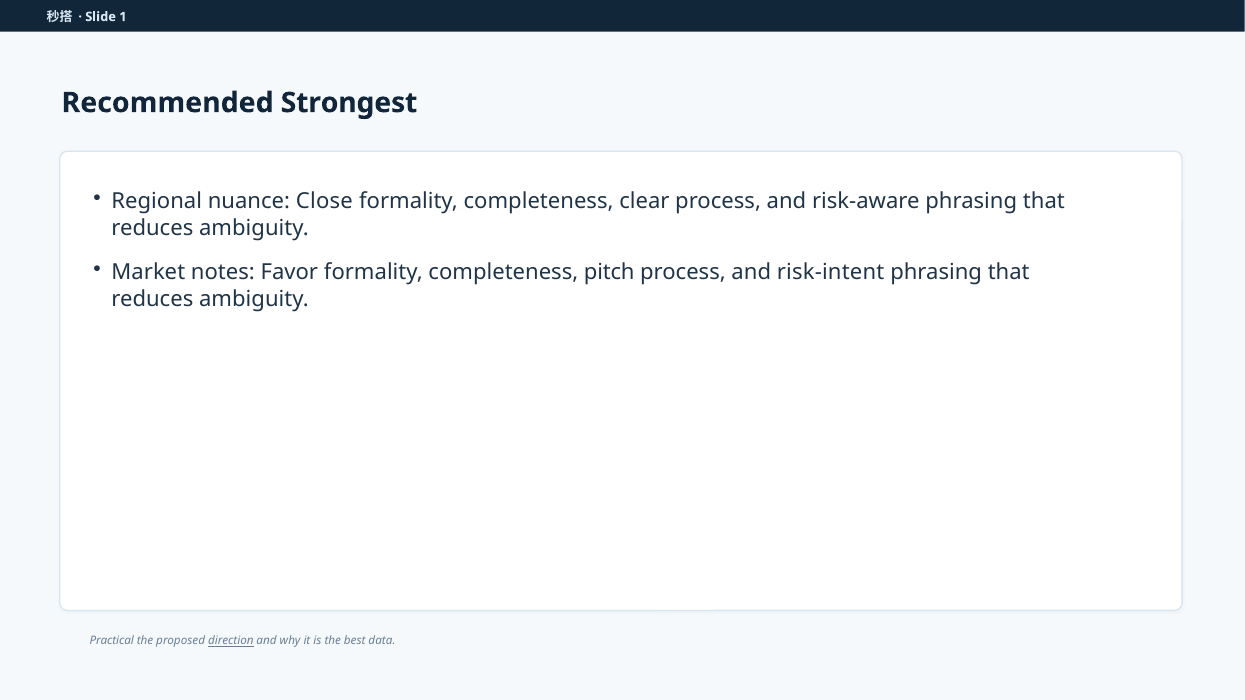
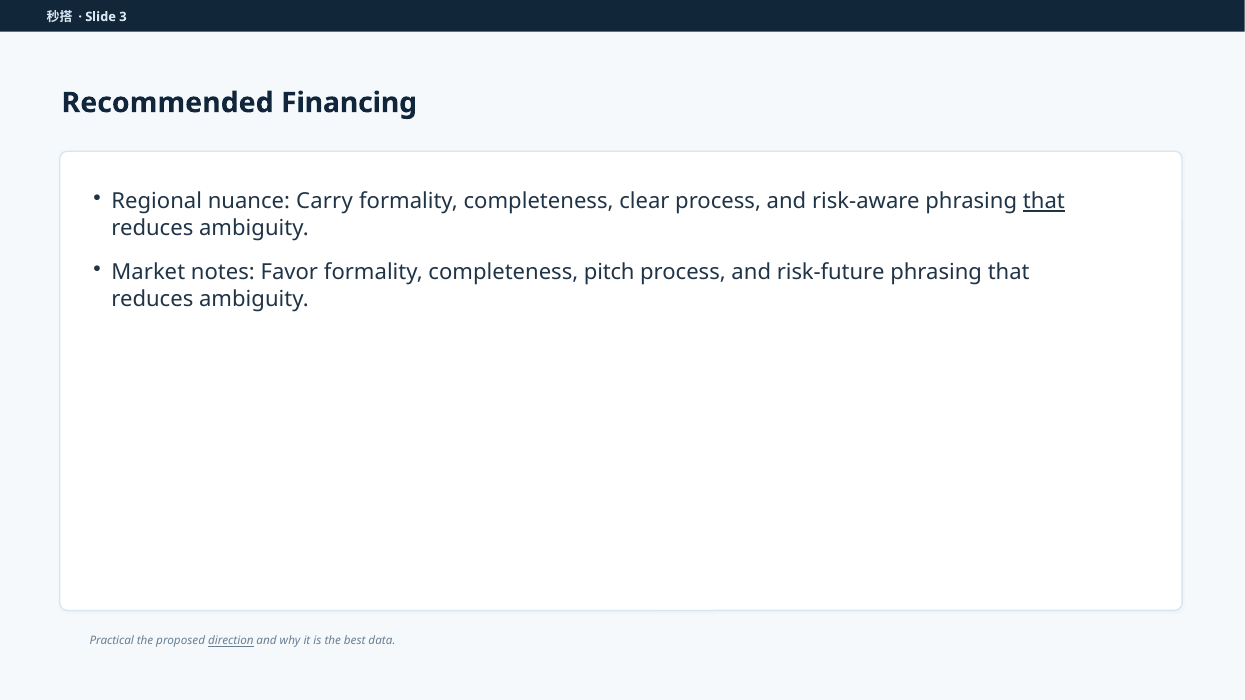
1: 1 -> 3
Strongest: Strongest -> Financing
Close: Close -> Carry
that at (1044, 201) underline: none -> present
risk-intent: risk-intent -> risk-future
